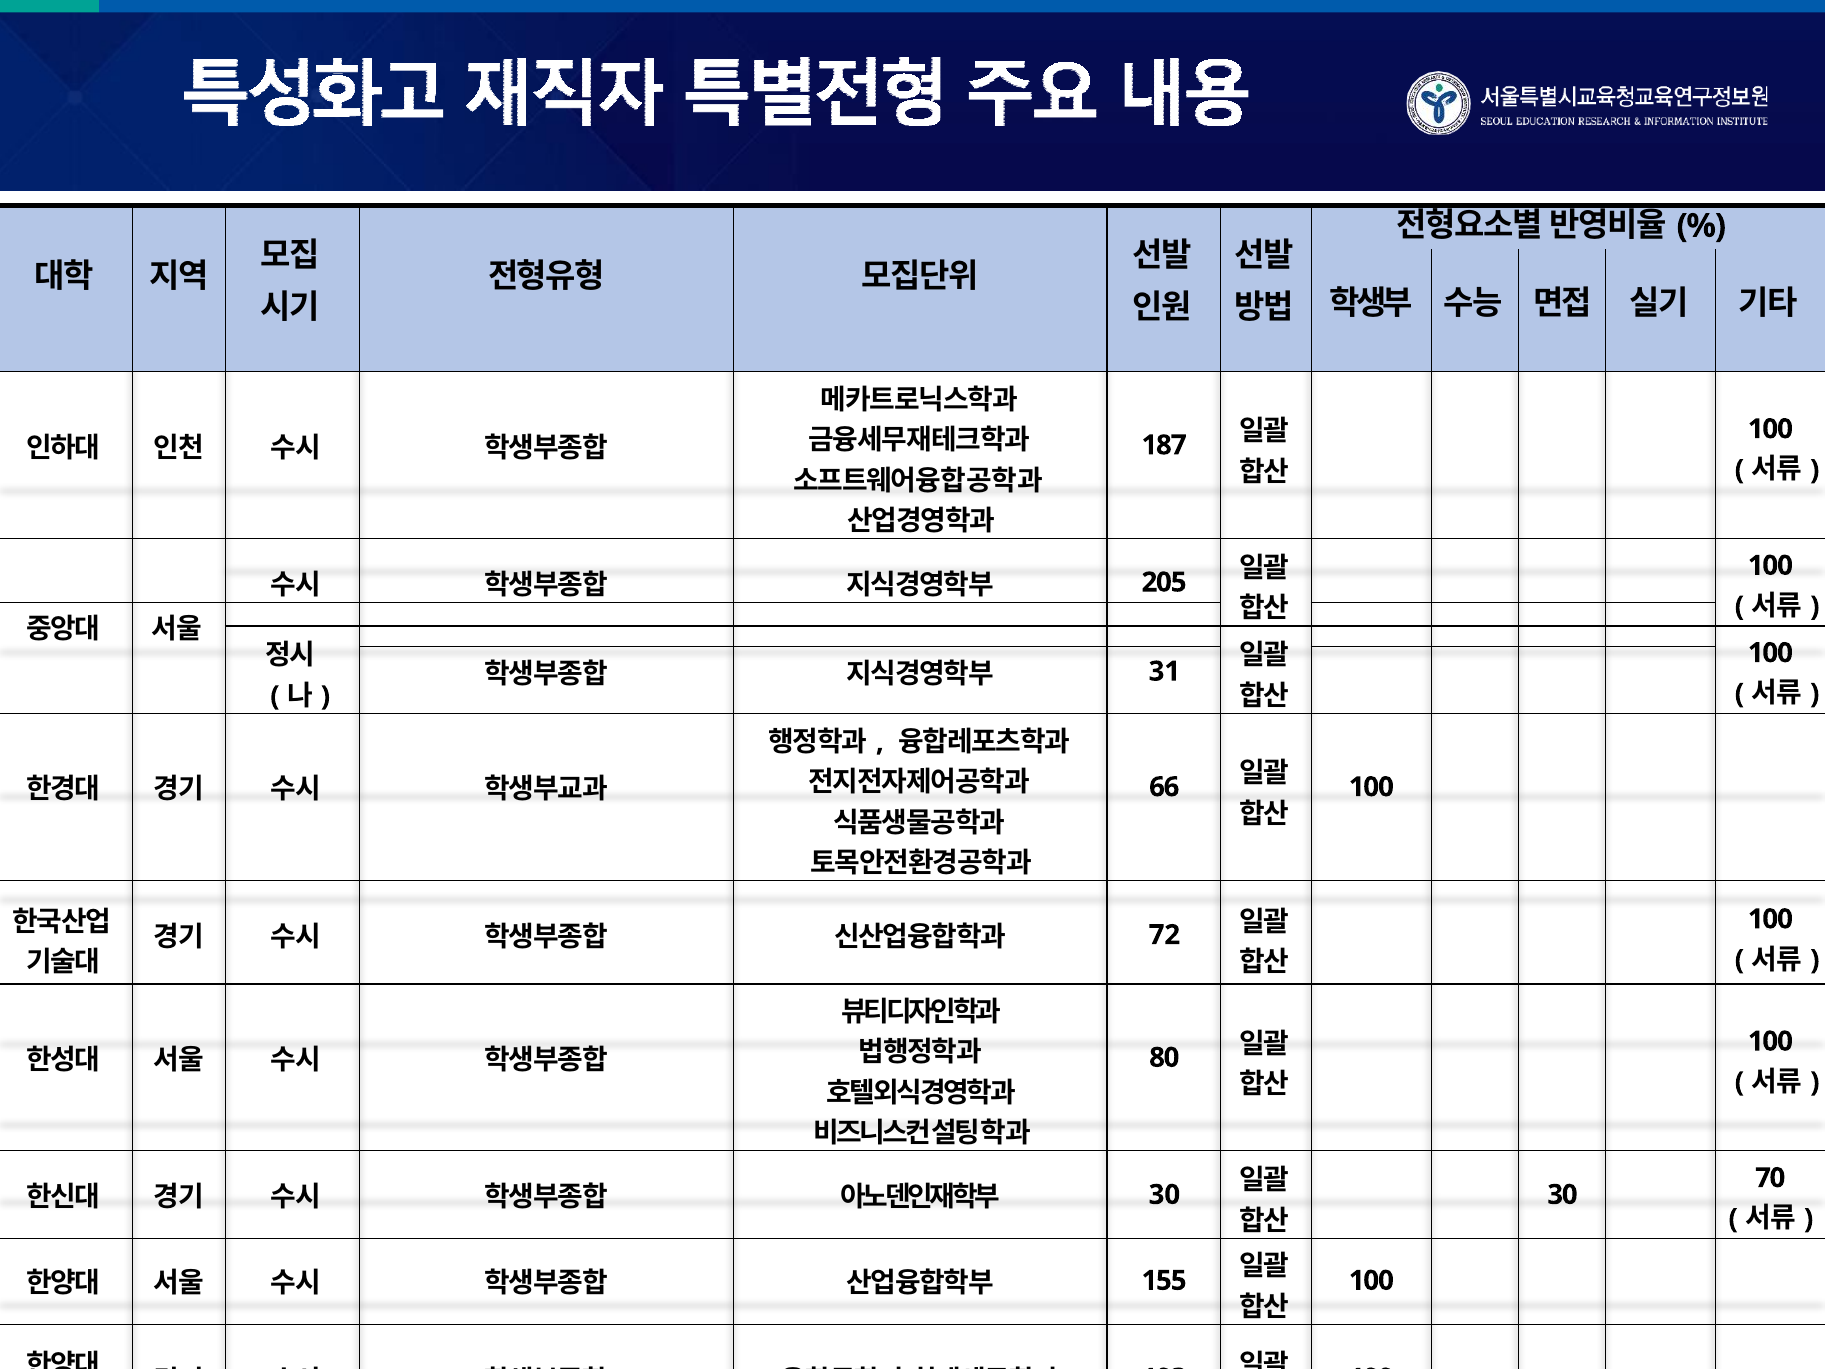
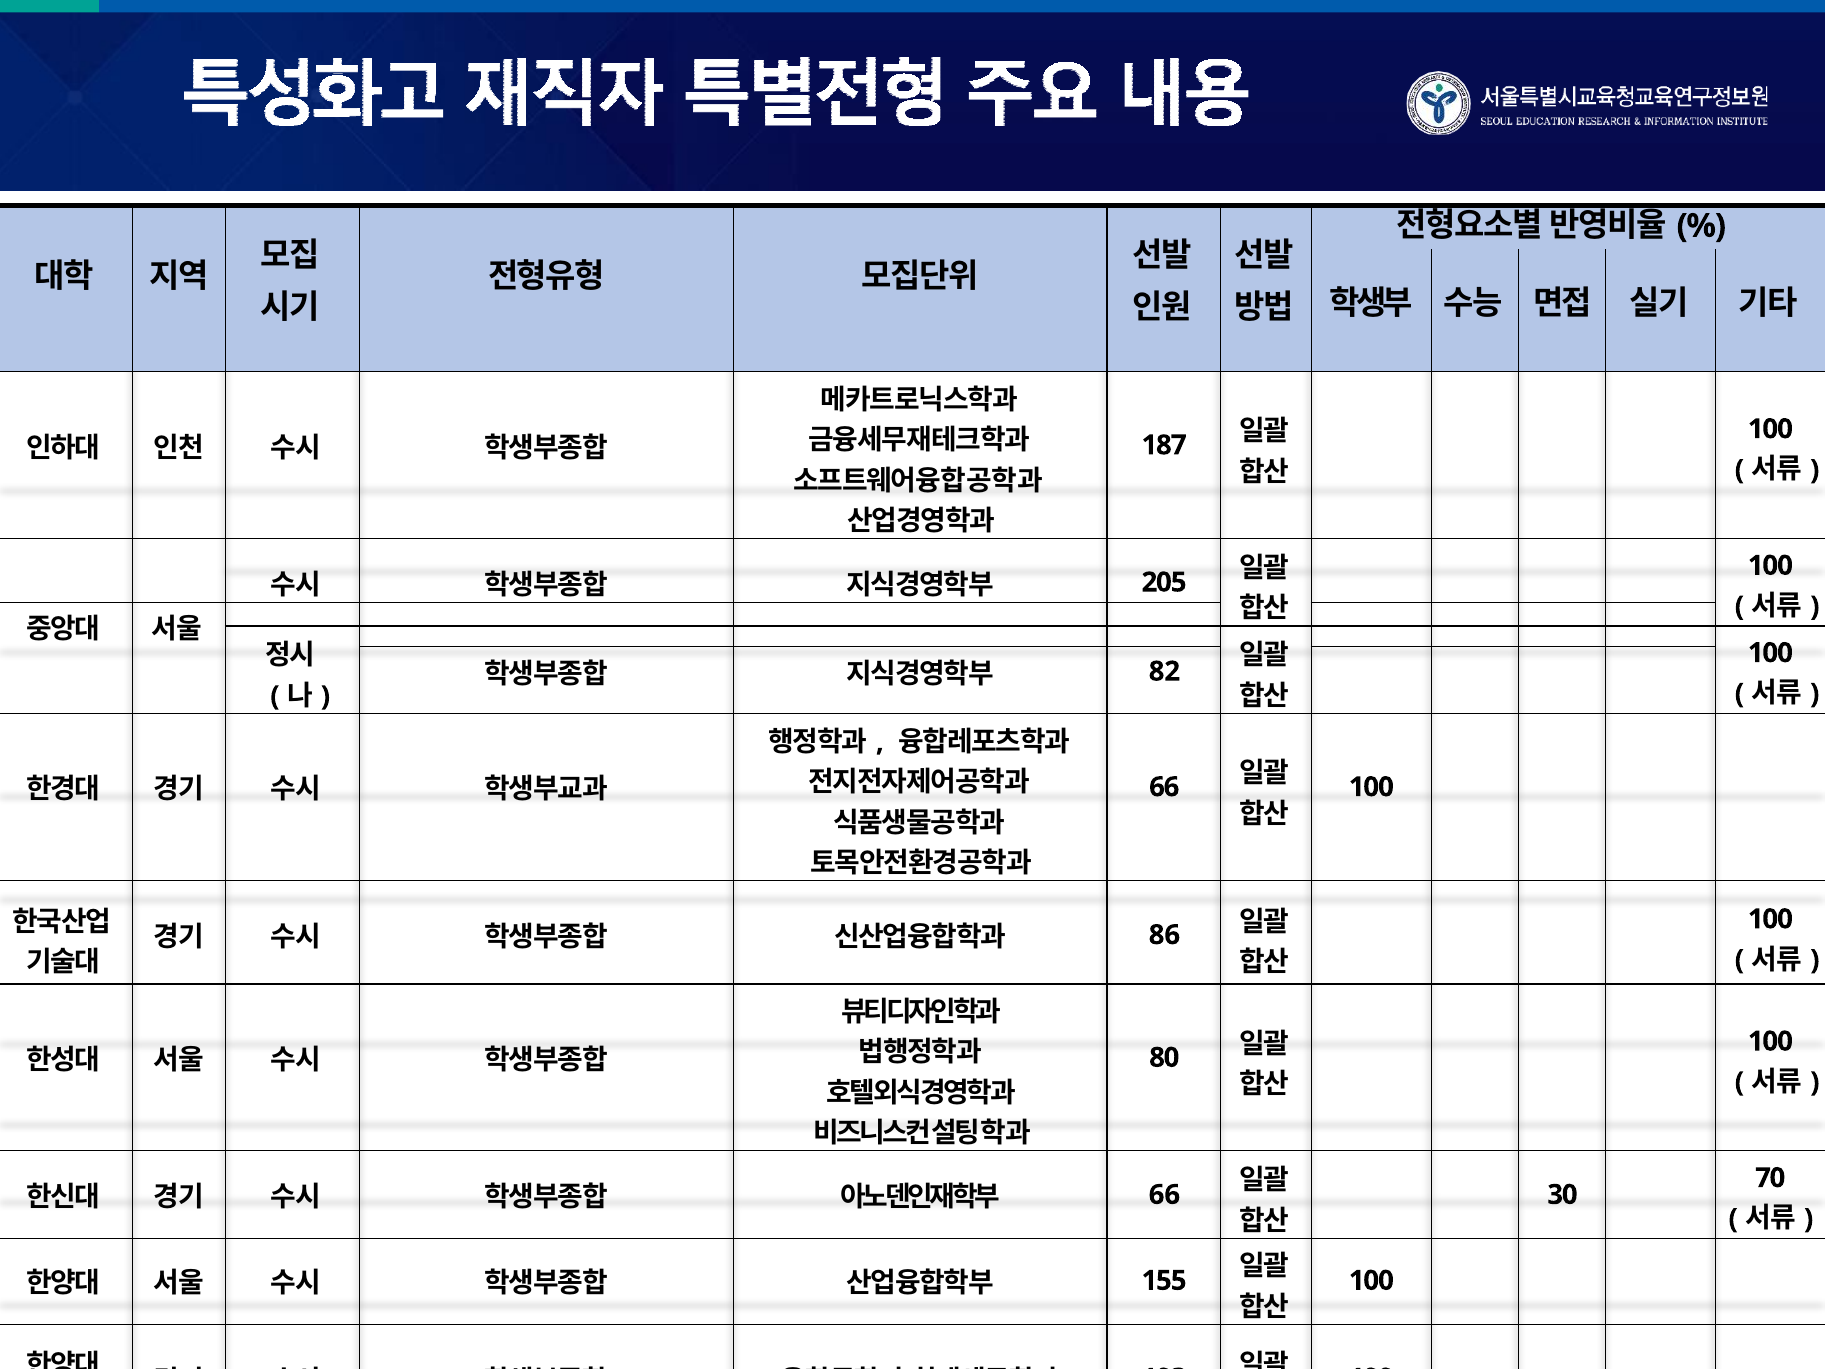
31: 31 -> 82
72: 72 -> 86
30 at (1164, 1195): 30 -> 66
